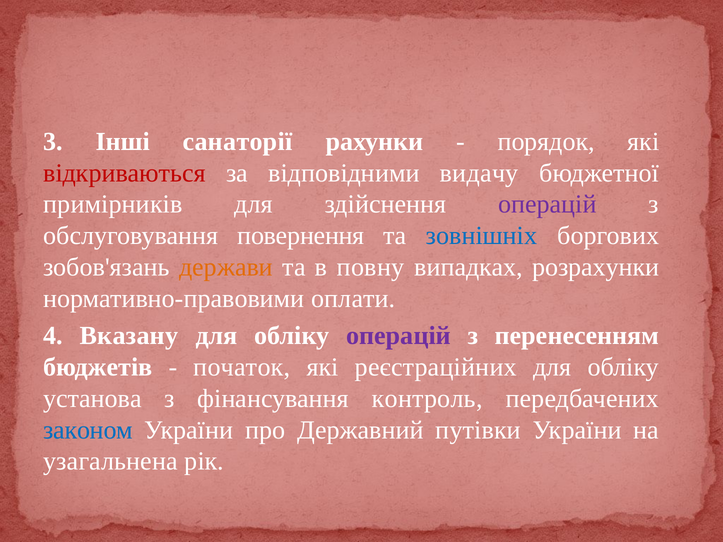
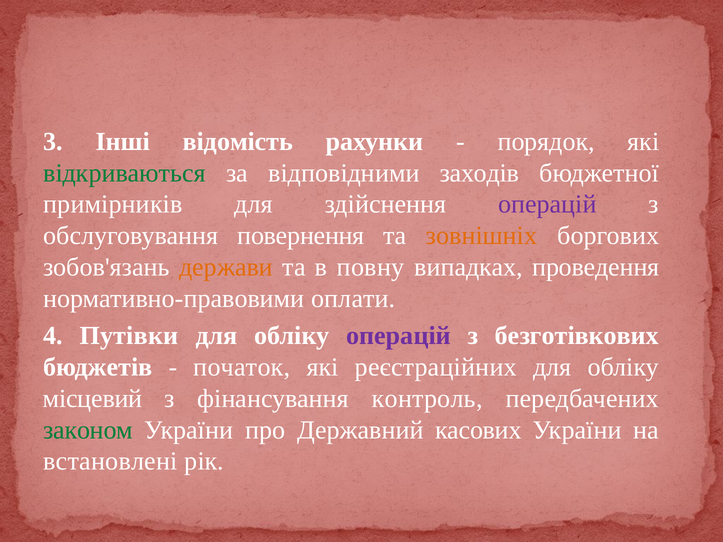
санаторії: санаторії -> відомість
відкриваються colour: red -> green
видачу: видачу -> заходів
зовнішніх colour: blue -> orange
розрахунки: розрахунки -> проведення
Вказану: Вказану -> Путівки
перенесенням: перенесенням -> безготівкових
установа: установа -> місцевий
законом colour: blue -> green
путівки: путівки -> касових
узагальнена: узагальнена -> встановлені
